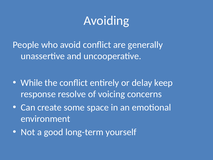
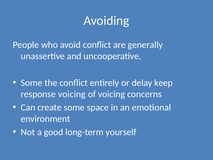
While at (32, 83): While -> Some
response resolve: resolve -> voicing
